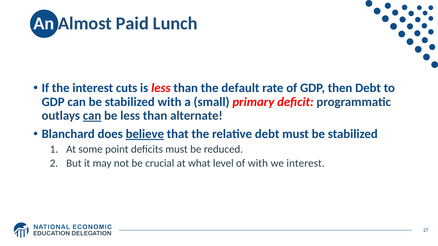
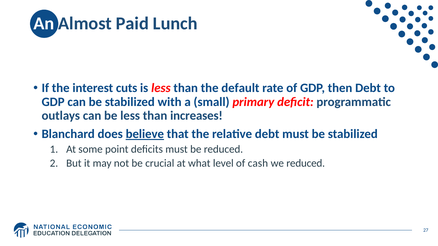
can at (92, 116) underline: present -> none
alternate: alternate -> increases
of with: with -> cash
we interest: interest -> reduced
